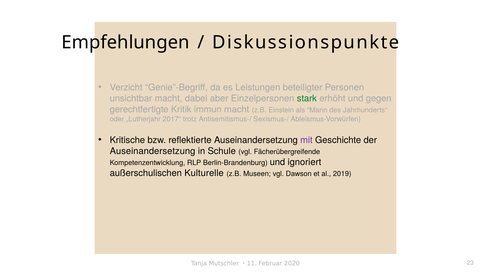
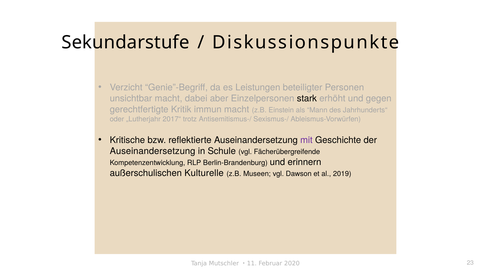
Empfehlungen: Empfehlungen -> Sekundarstufe
stark colour: green -> black
ignoriert: ignoriert -> erinnern
